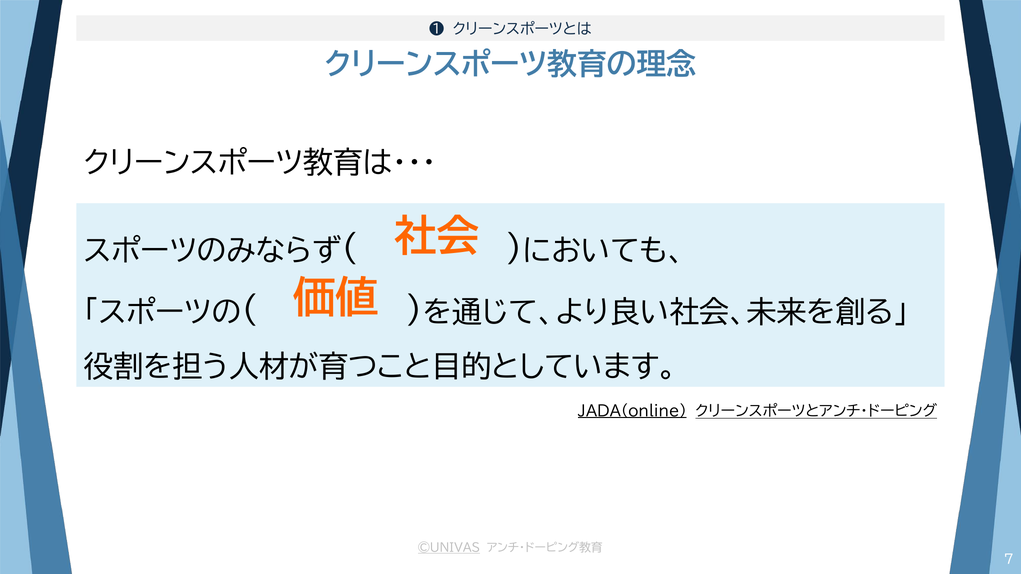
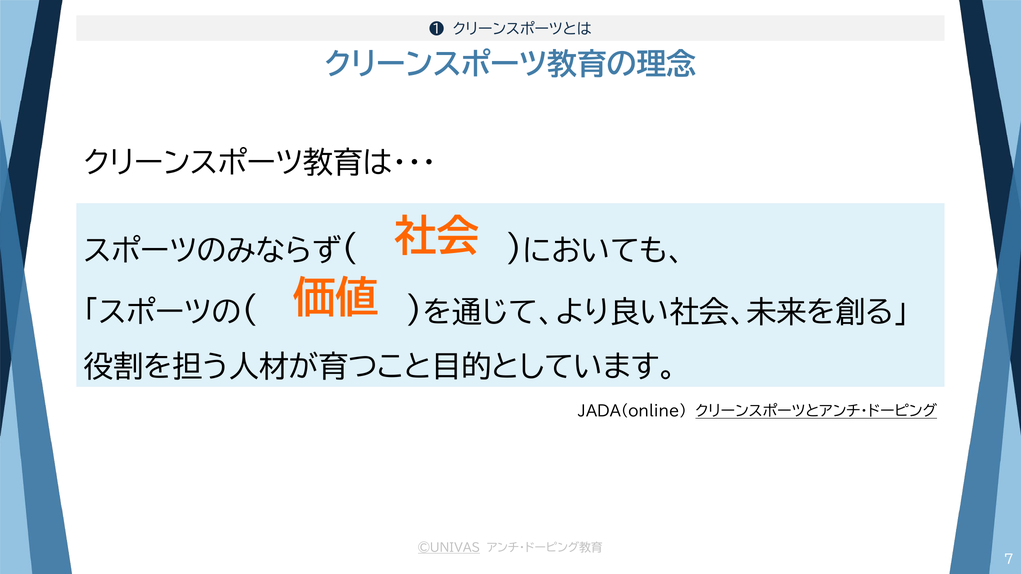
JADA(online underline: present -> none
